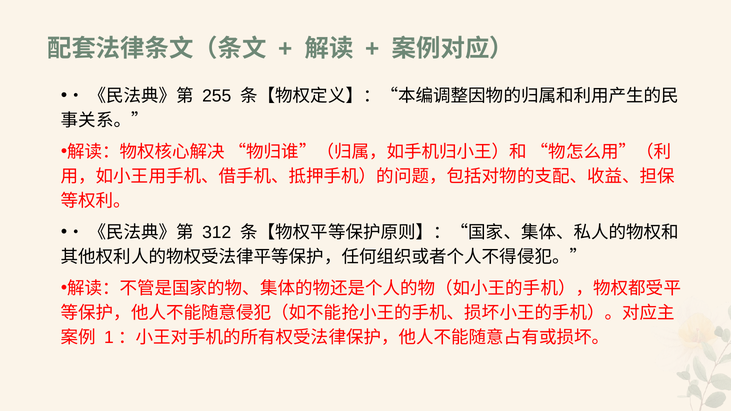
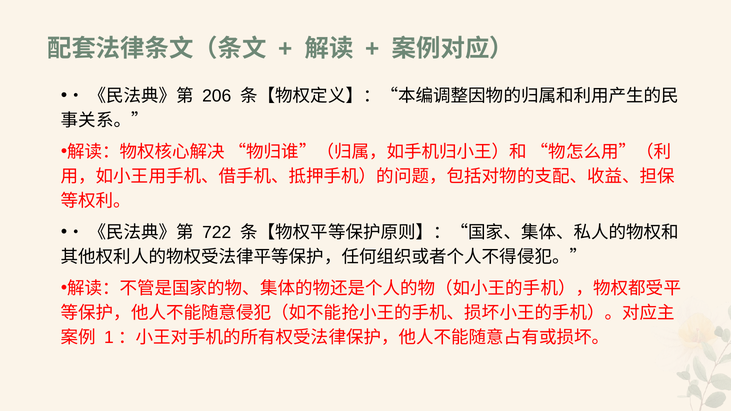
255: 255 -> 206
312: 312 -> 722
